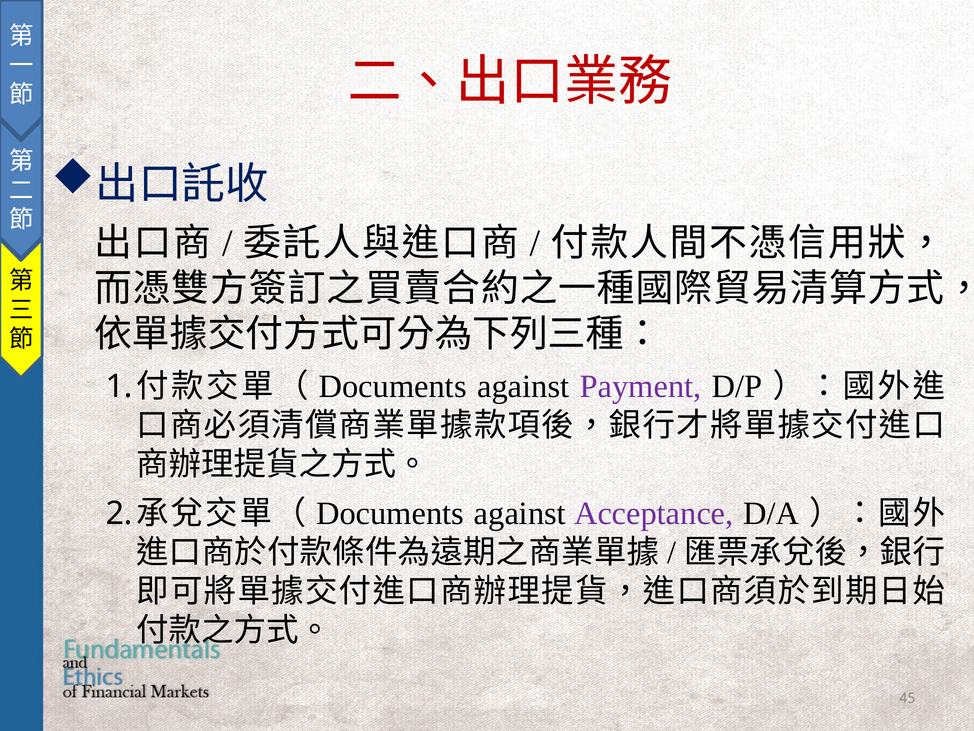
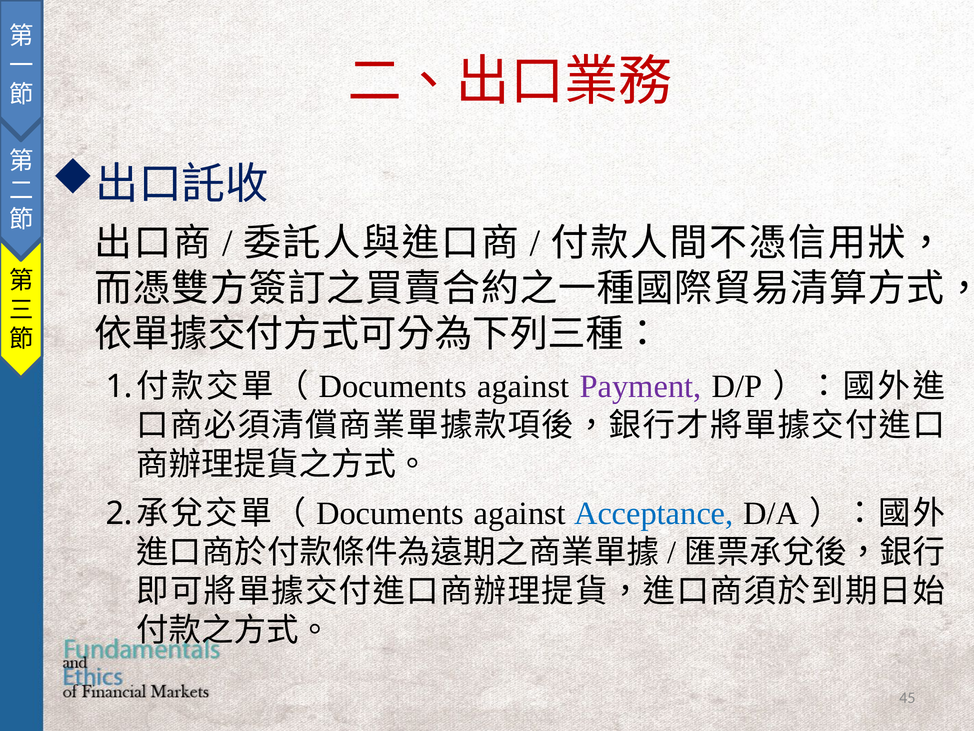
Acceptance colour: purple -> blue
